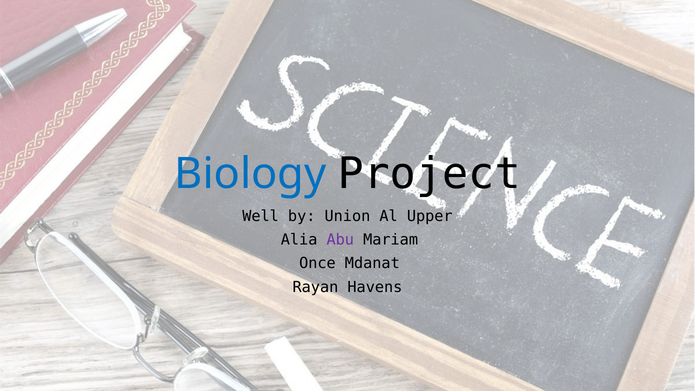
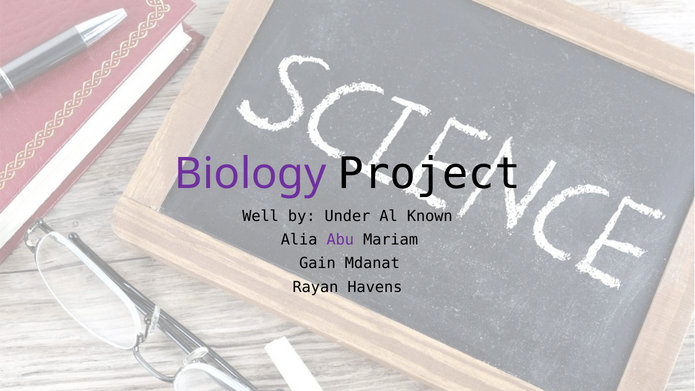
Biology colour: blue -> purple
Union: Union -> Under
Upper: Upper -> Known
Once: Once -> Gain
